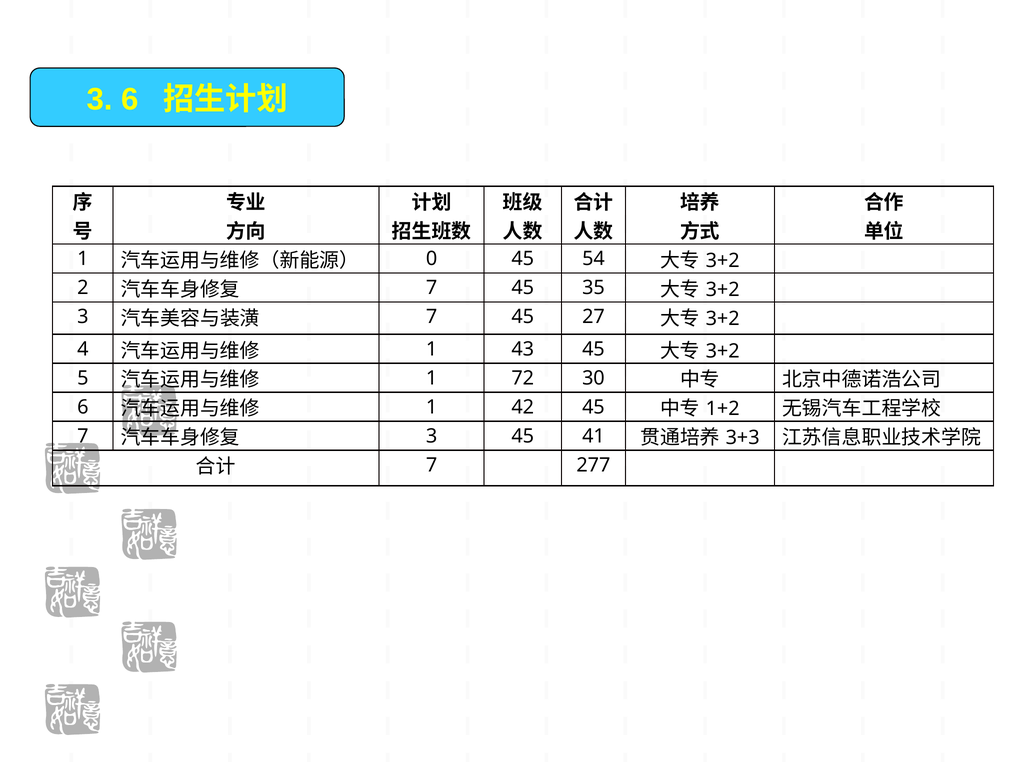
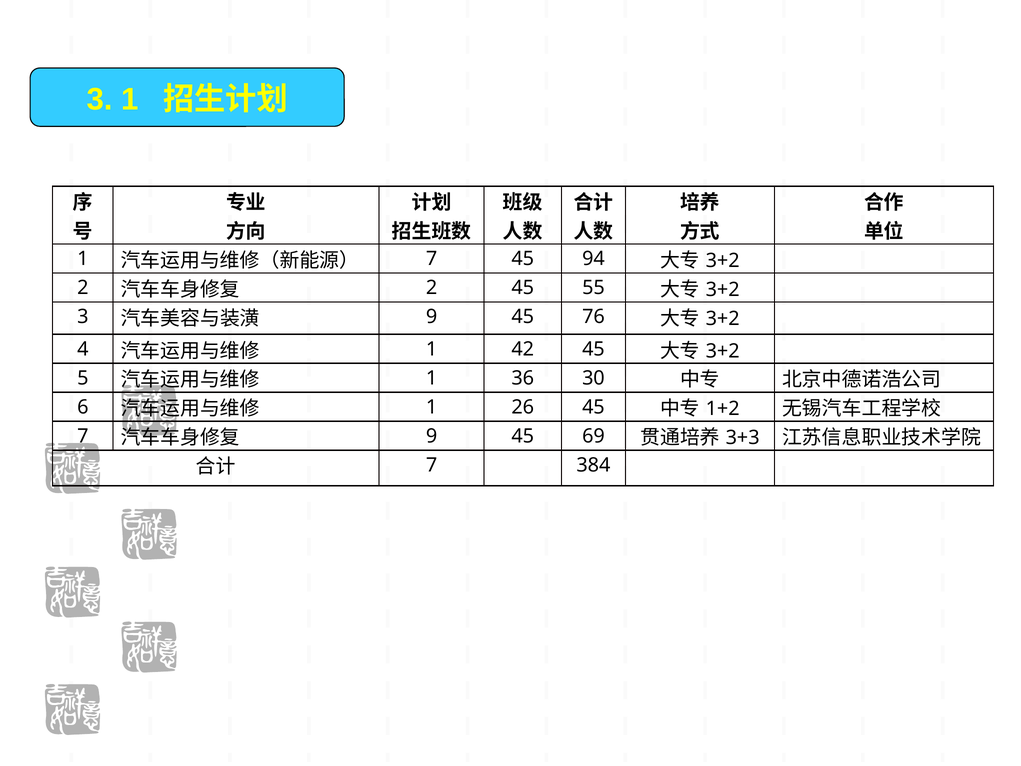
3 6: 6 -> 1
0 at (432, 259): 0 -> 7
54: 54 -> 94
7 at (432, 288): 7 -> 2
35: 35 -> 55
7 at (432, 317): 7 -> 9
27: 27 -> 76
43: 43 -> 42
72: 72 -> 36
42: 42 -> 26
3 at (432, 436): 3 -> 9
41: 41 -> 69
277: 277 -> 384
